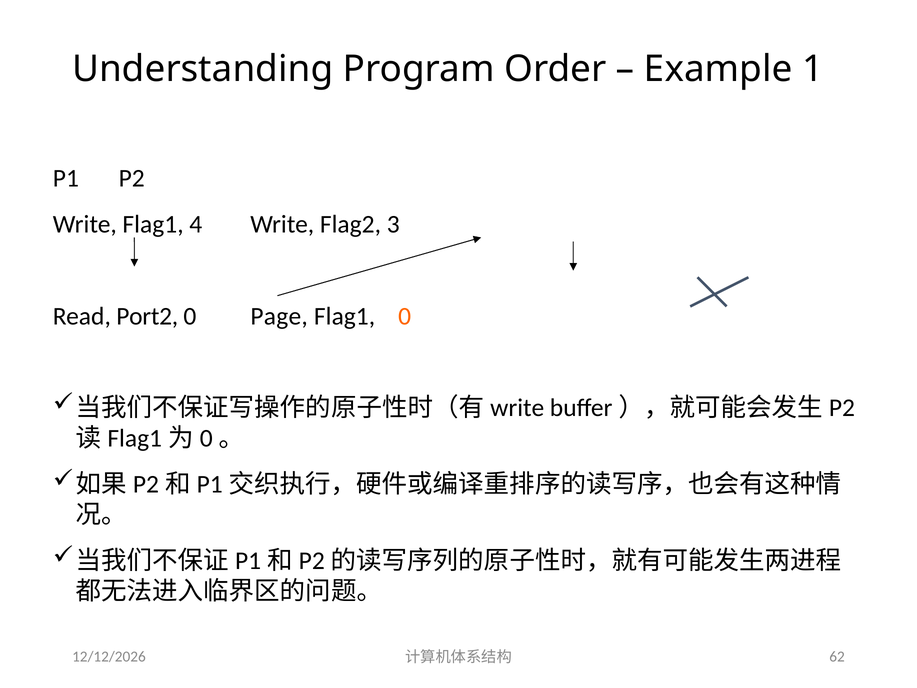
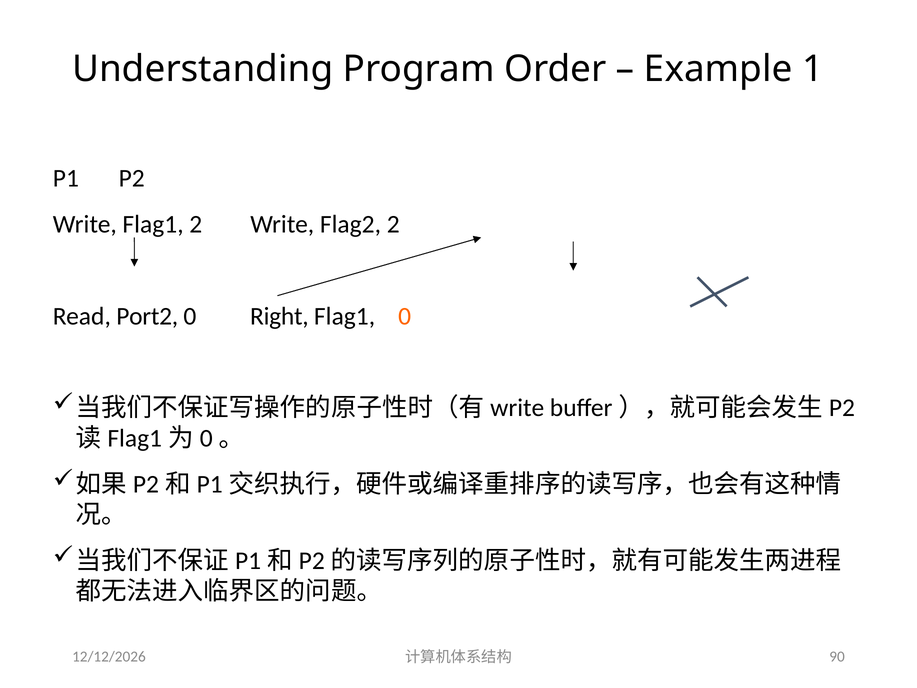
Flag1 4: 4 -> 2
Flag2 3: 3 -> 2
Page: Page -> Right
62: 62 -> 90
